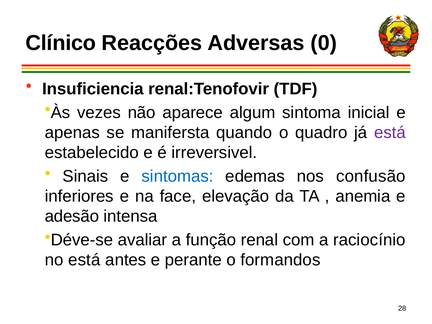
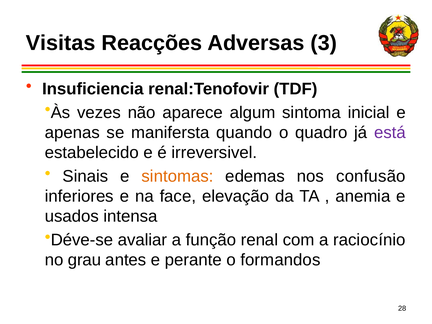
Clínico: Clínico -> Visitas
0: 0 -> 3
sintomas colour: blue -> orange
adesão: adesão -> usados
no está: está -> grau
